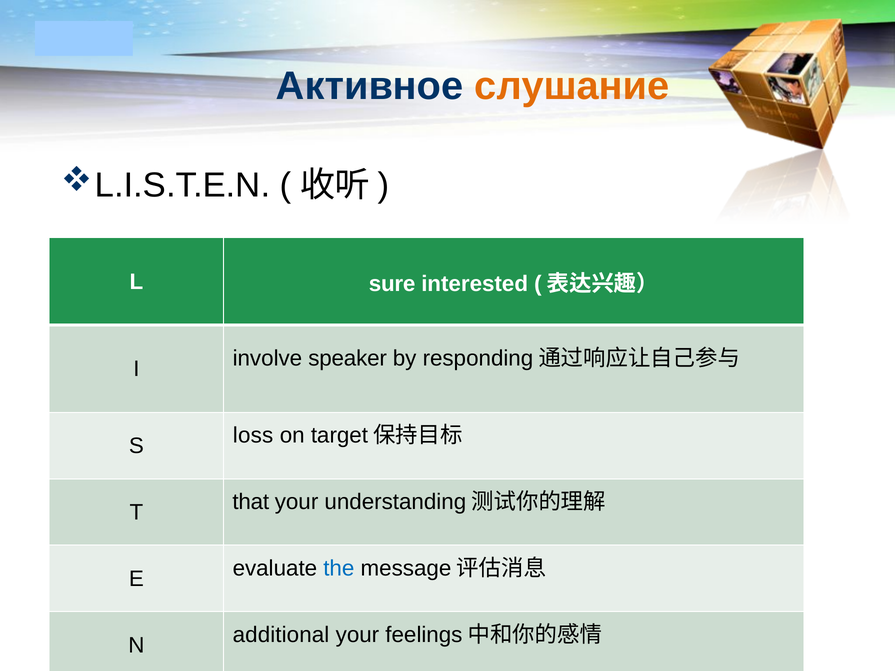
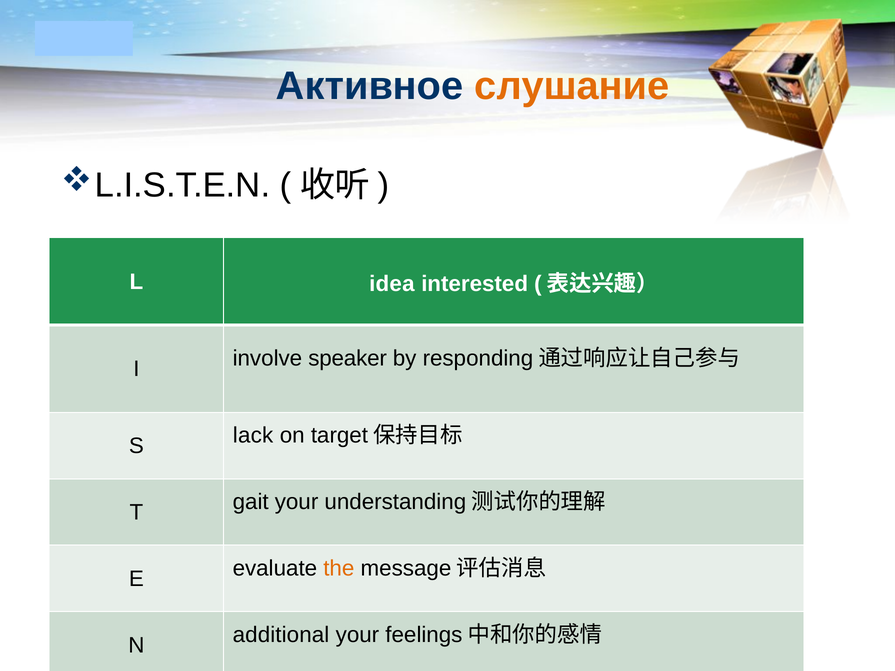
sure: sure -> idea
loss: loss -> lack
that: that -> gait
the colour: blue -> orange
